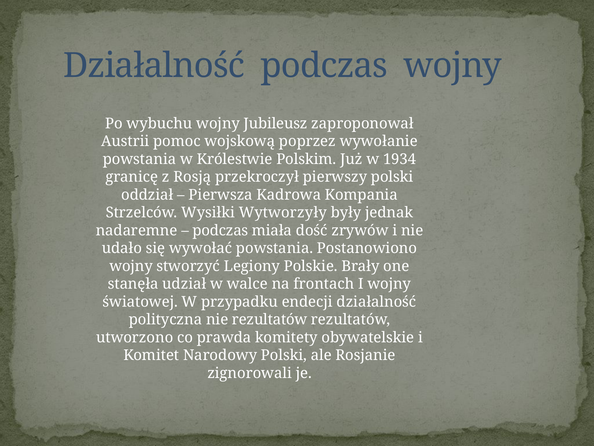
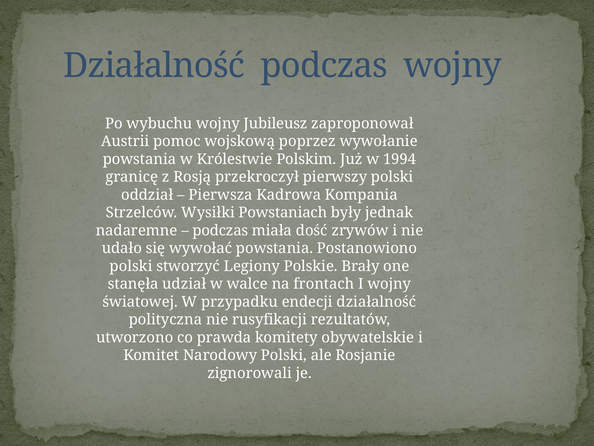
1934: 1934 -> 1994
Wytworzyły: Wytworzyły -> Powstaniach
wojny at (131, 266): wojny -> polski
nie rezultatów: rezultatów -> rusyfikacji
